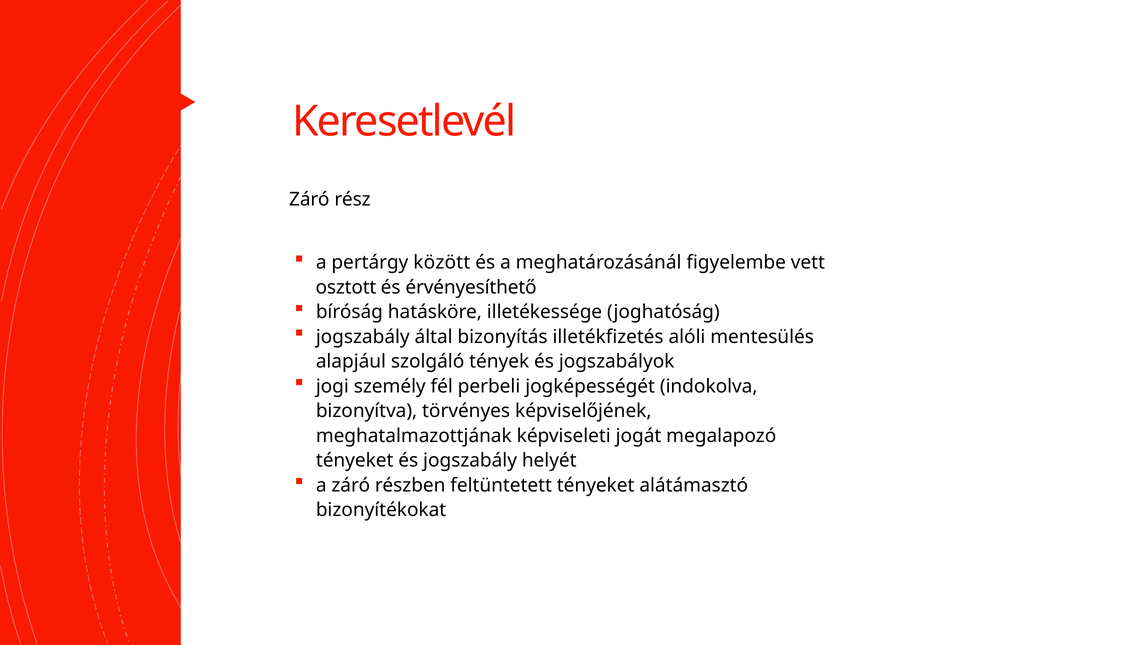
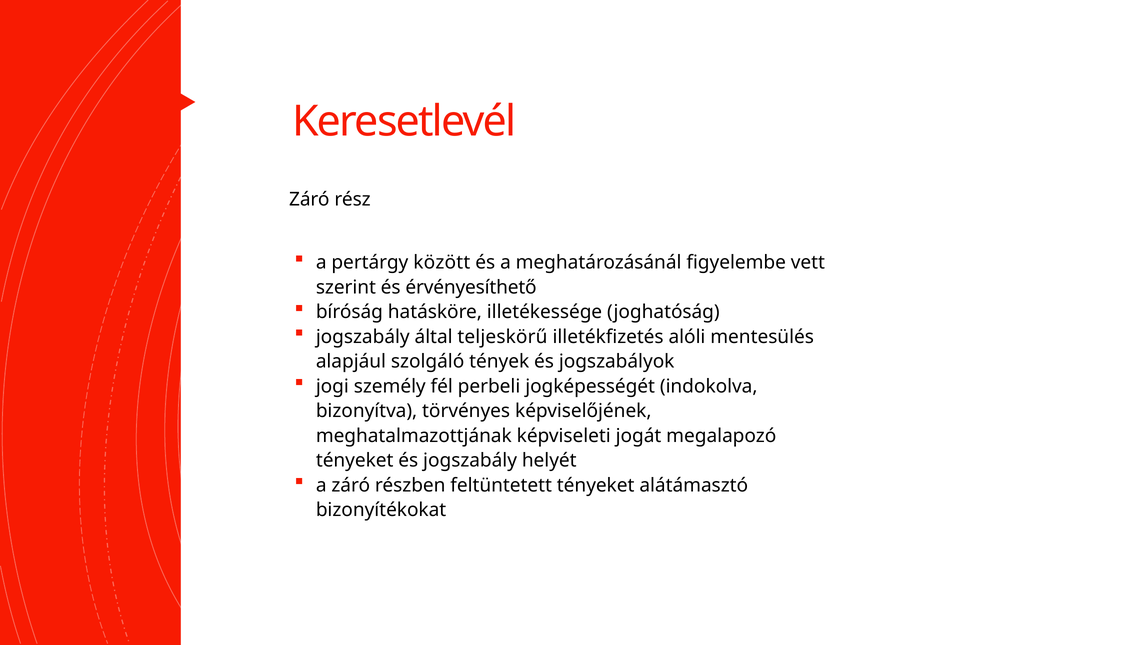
osztott: osztott -> szerint
bizonyítás: bizonyítás -> teljeskörű
